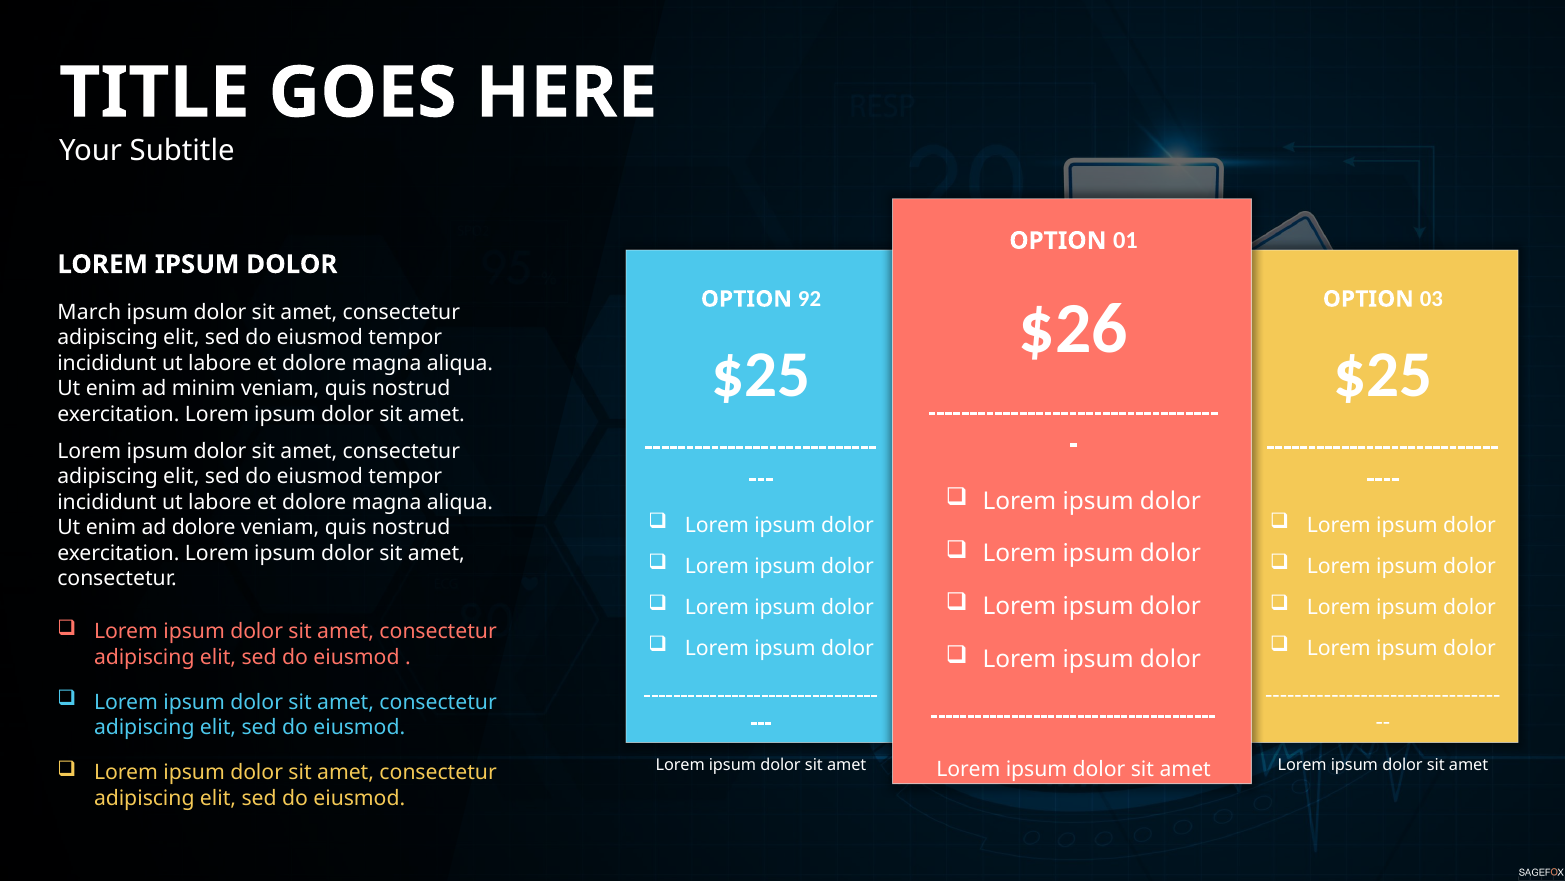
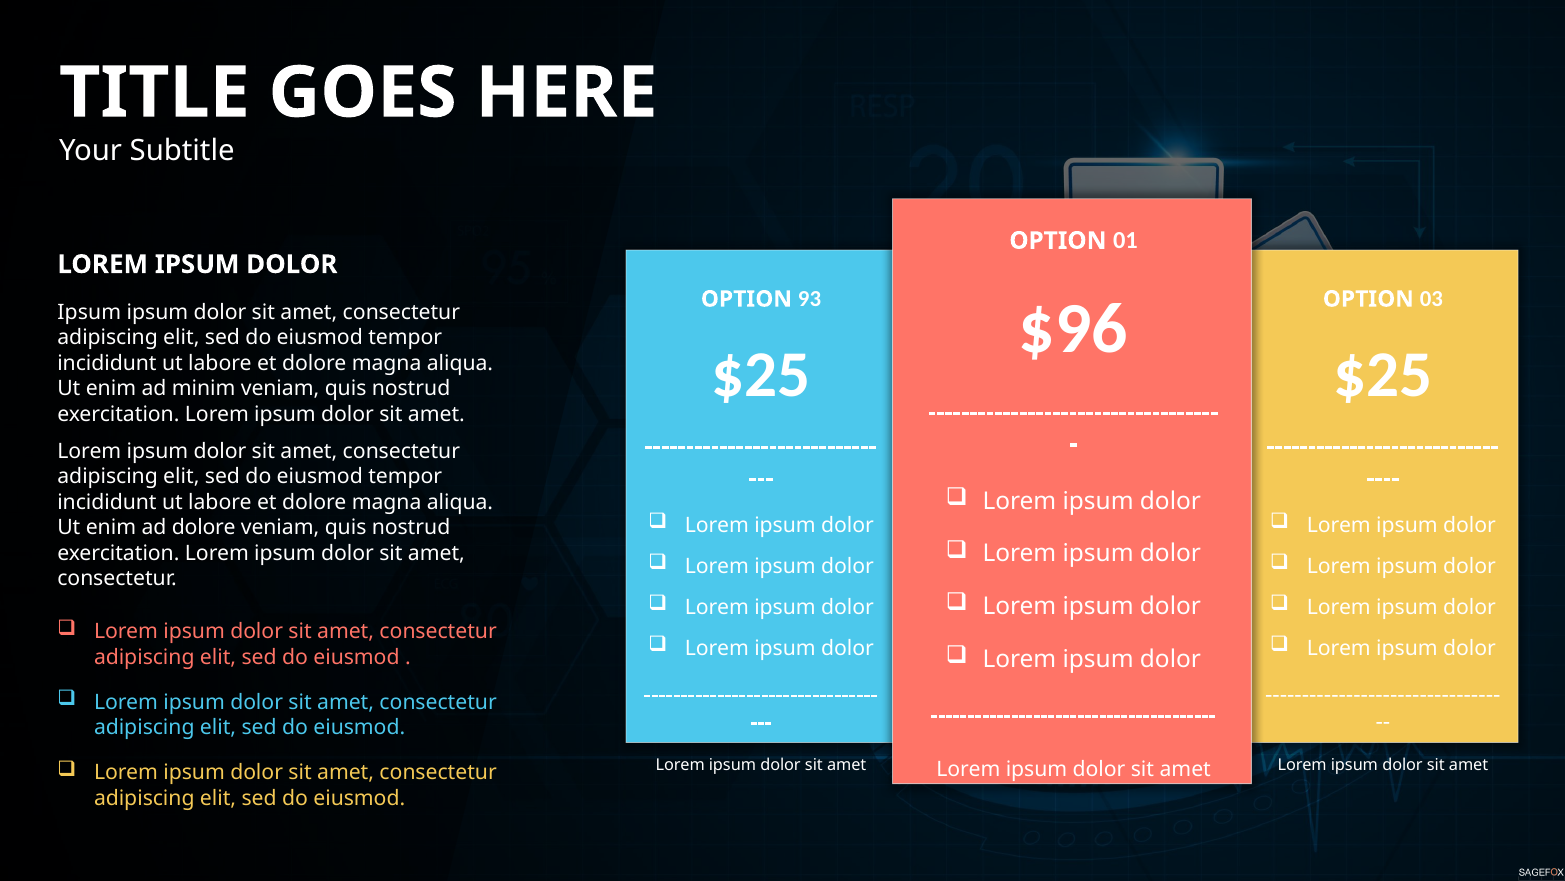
92: 92 -> 93
$26: $26 -> $96
March at (89, 312): March -> Ipsum
